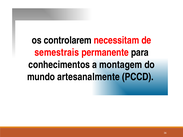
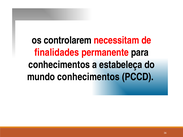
semestrais: semestrais -> finalidades
montagem: montagem -> estabeleça
mundo artesanalmente: artesanalmente -> conhecimentos
